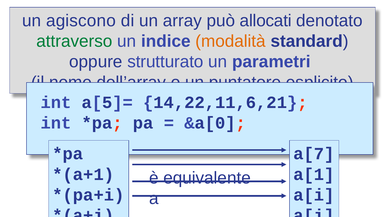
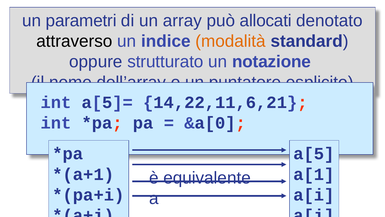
agiscono: agiscono -> parametri
attraverso colour: green -> black
parametri: parametri -> notazione
a[7: a[7 -> a[5
